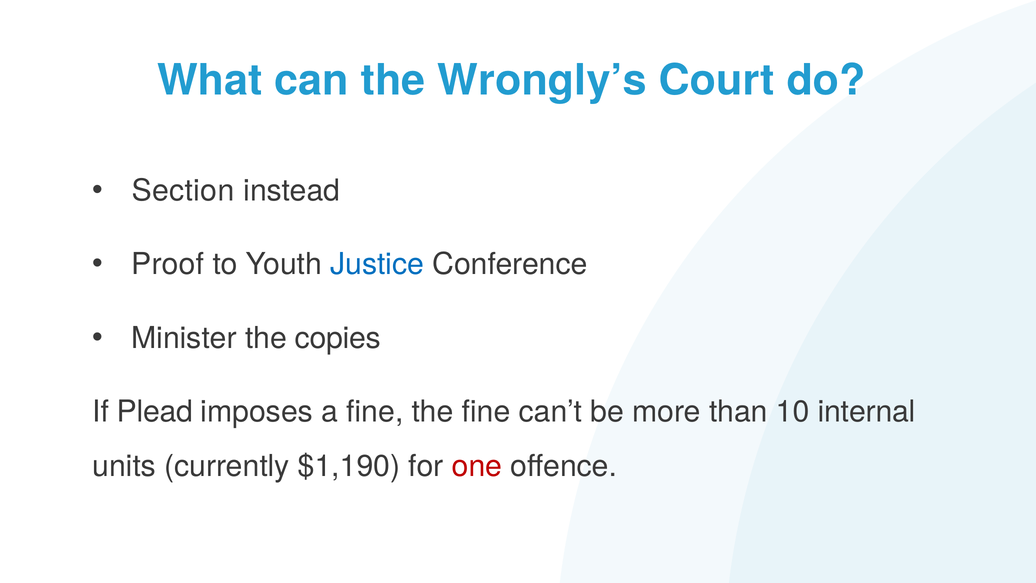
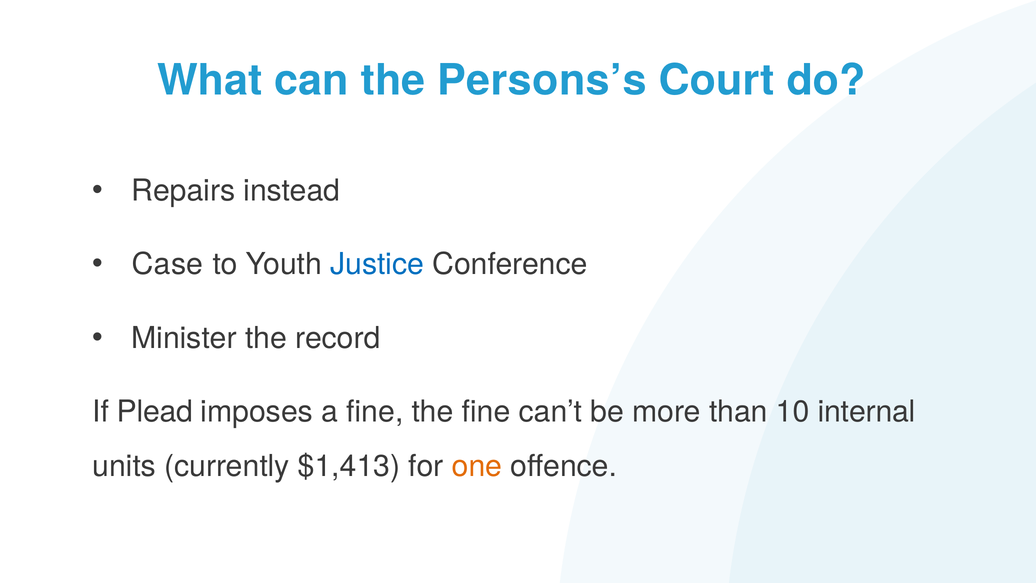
Wrongly’s: Wrongly’s -> Persons’s
Section: Section -> Repairs
Proof: Proof -> Case
copies: copies -> record
$1,190: $1,190 -> $1,413
one colour: red -> orange
